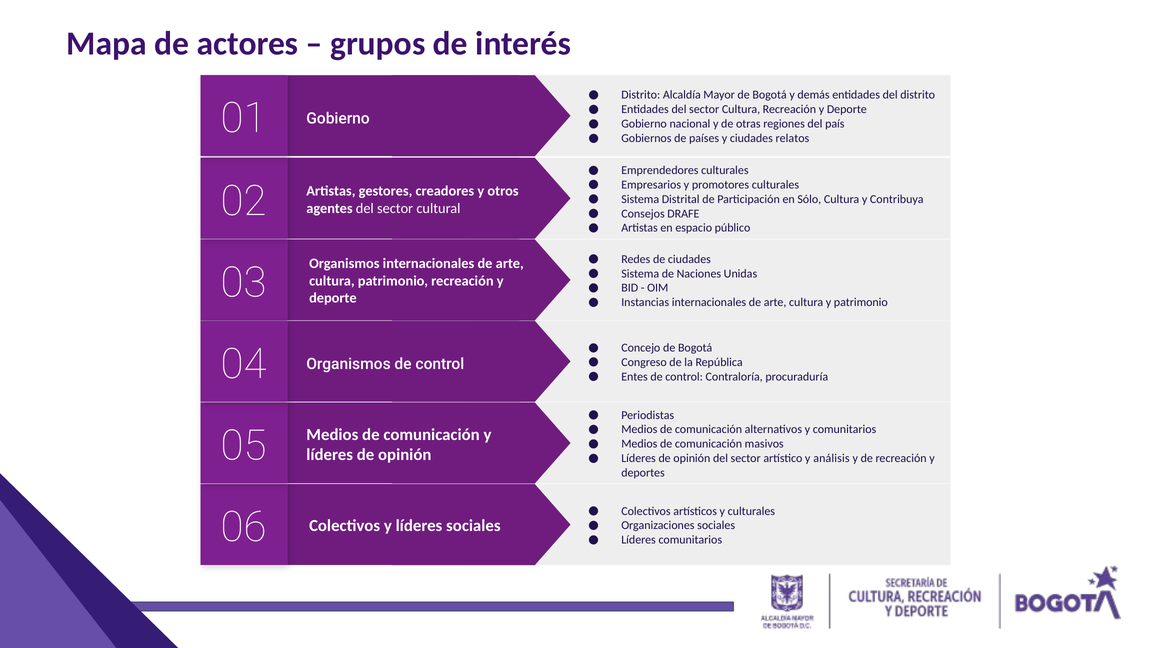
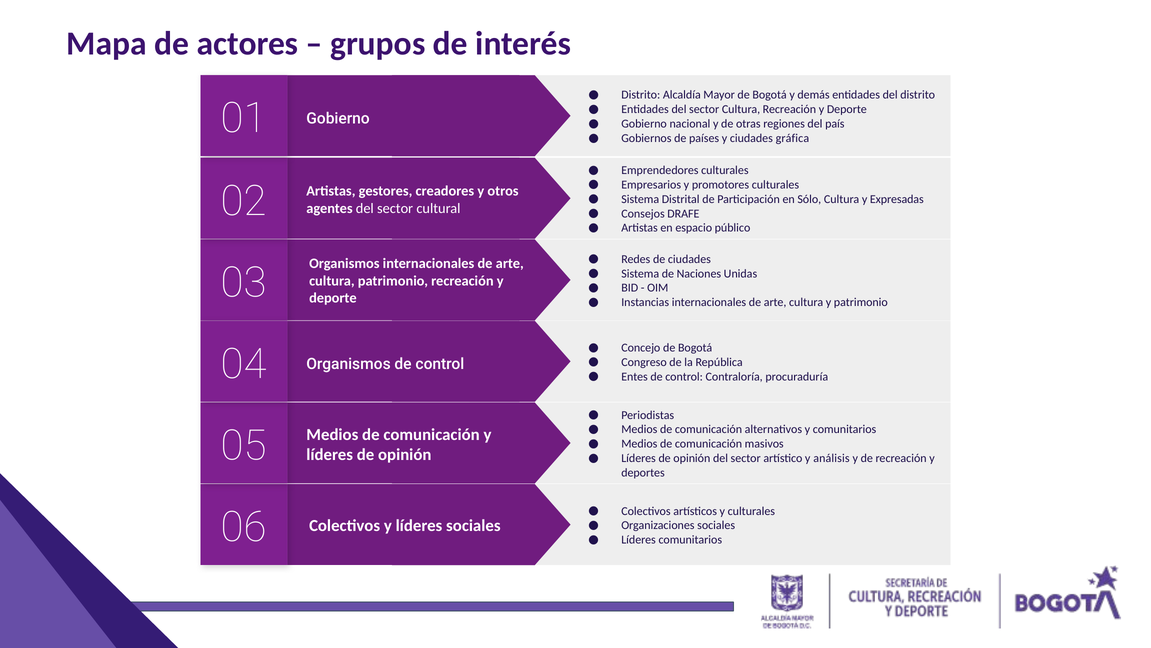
relatos: relatos -> gráfica
Contribuya: Contribuya -> Expresadas
